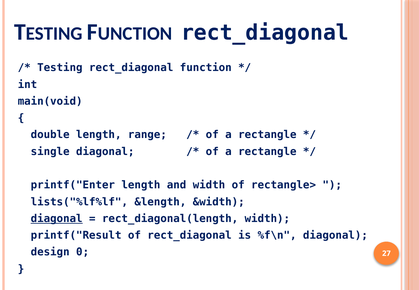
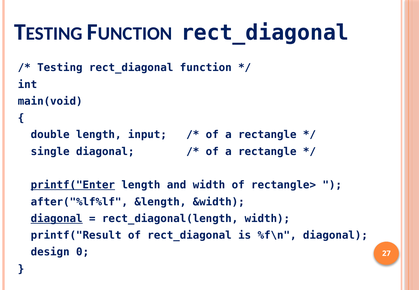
range: range -> input
printf("Enter underline: none -> present
lists("%lf%lf: lists("%lf%lf -> after("%lf%lf
